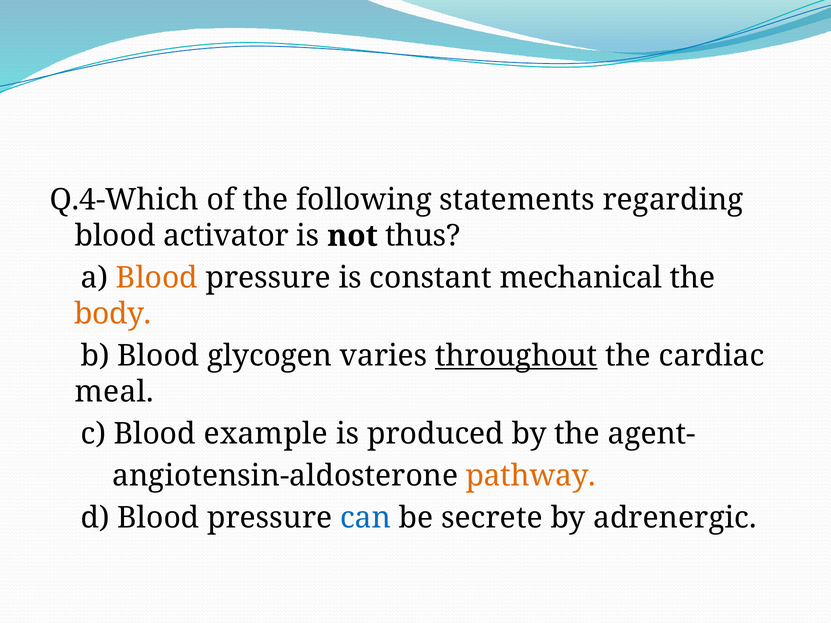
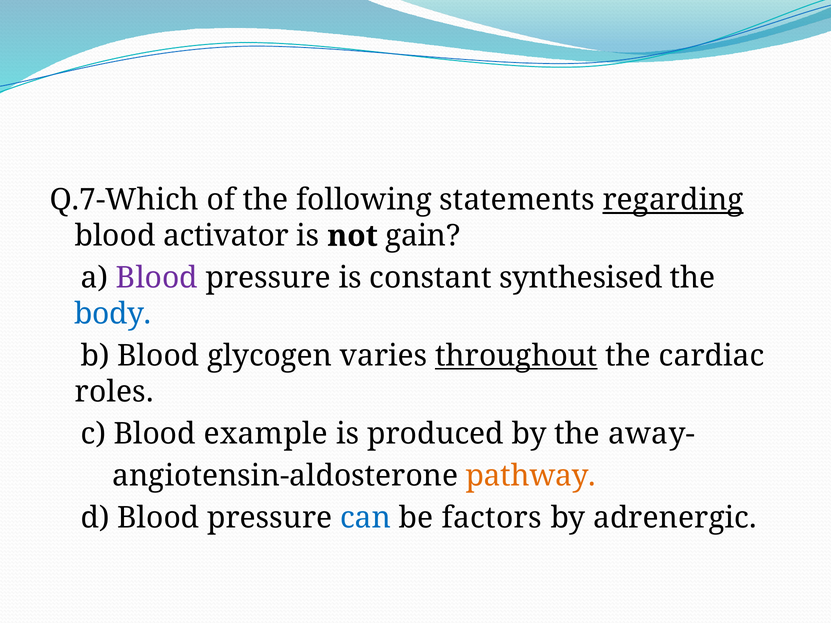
Q.4-Which: Q.4-Which -> Q.7-Which
regarding underline: none -> present
thus: thus -> gain
Blood at (157, 278) colour: orange -> purple
mechanical: mechanical -> synthesised
body colour: orange -> blue
meal: meal -> roles
agent-: agent- -> away-
secrete: secrete -> factors
